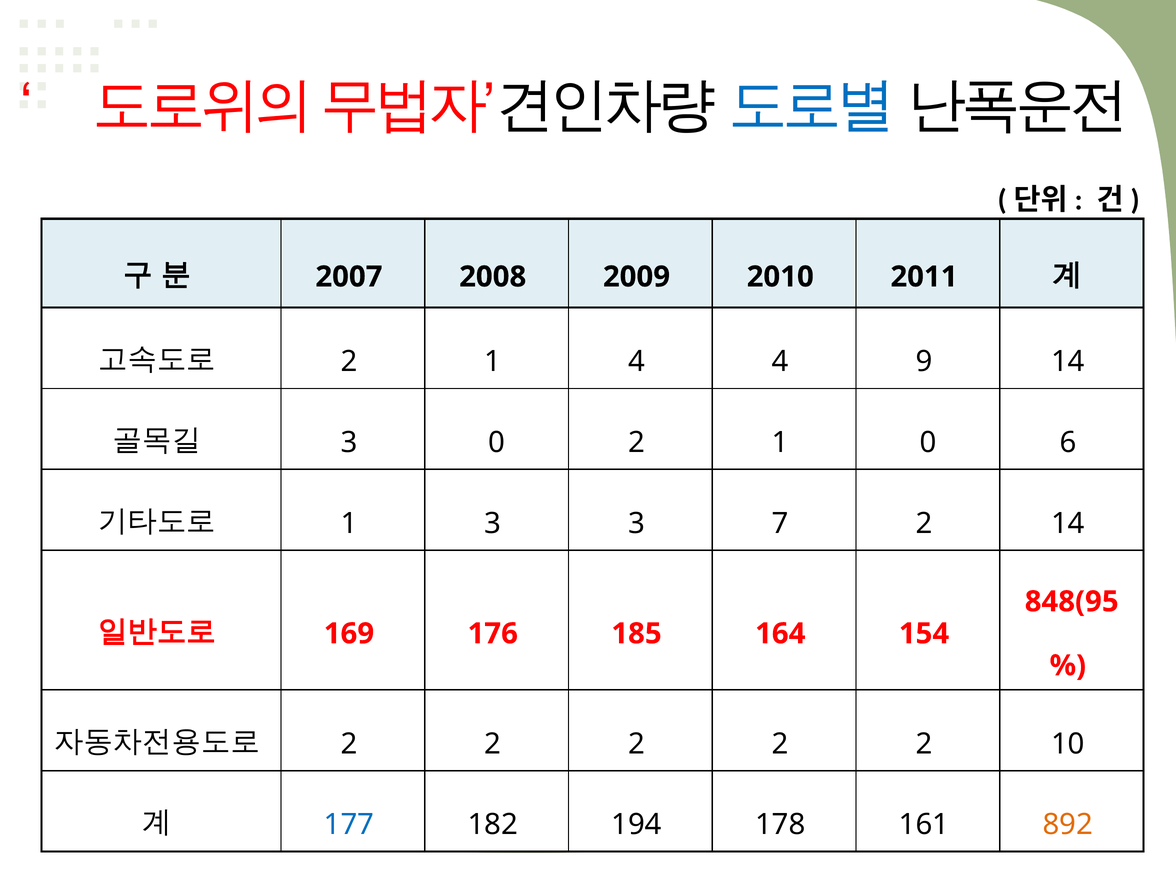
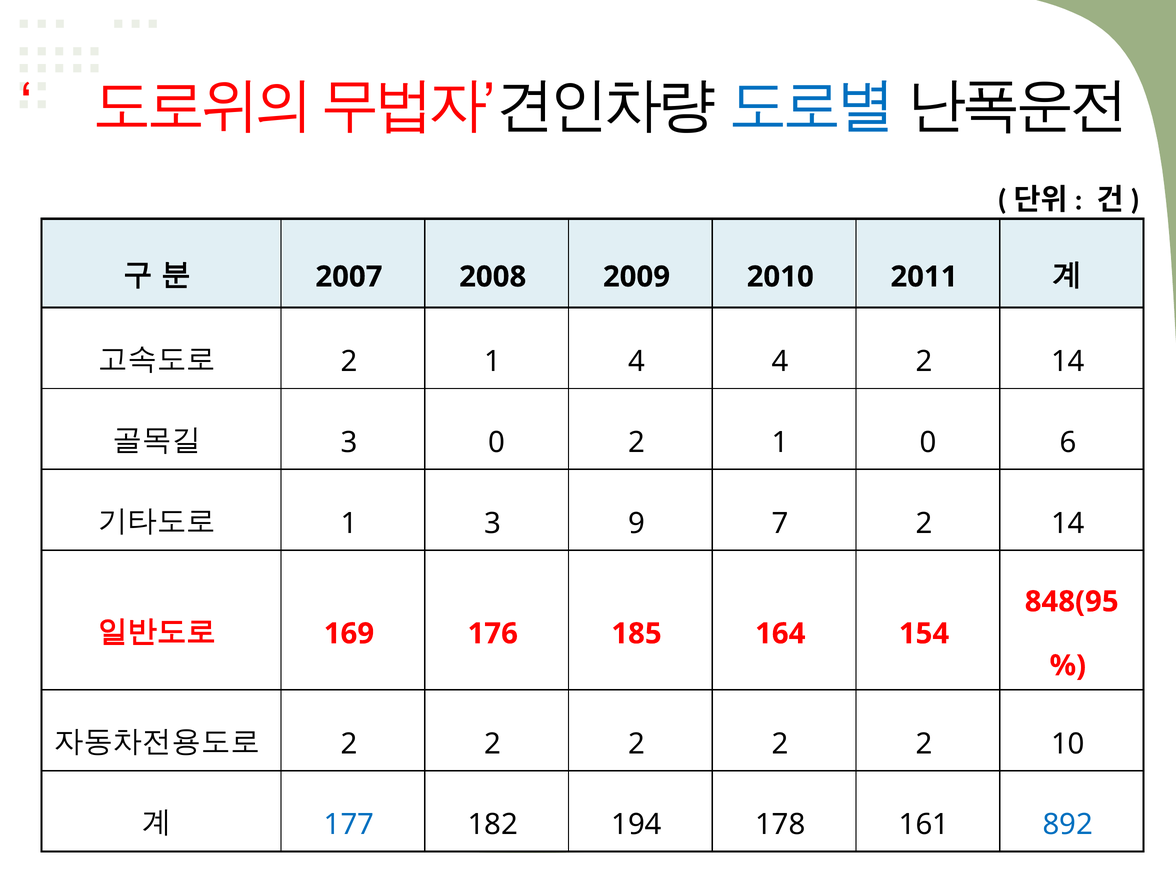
4 9: 9 -> 2
3 3: 3 -> 9
892 colour: orange -> blue
